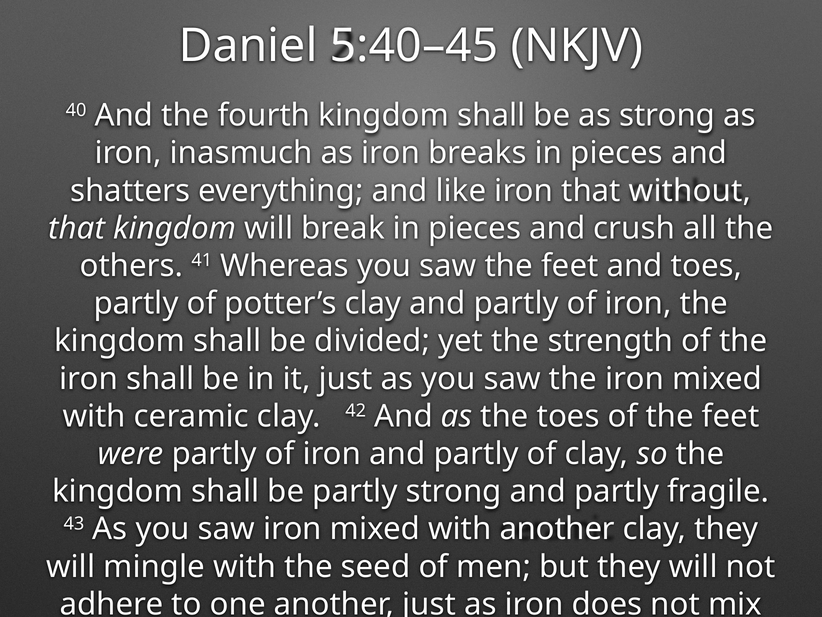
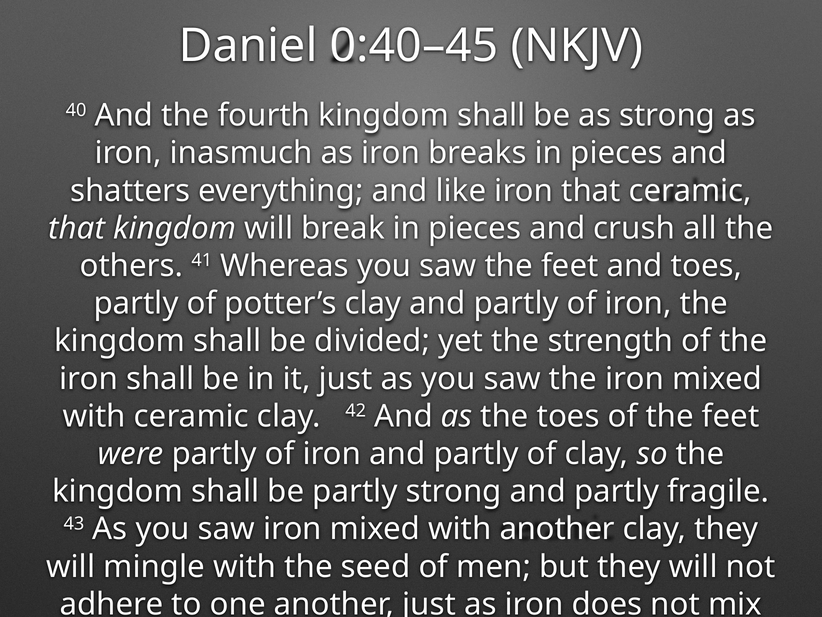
5:40–45: 5:40–45 -> 0:40–45
that without: without -> ceramic
